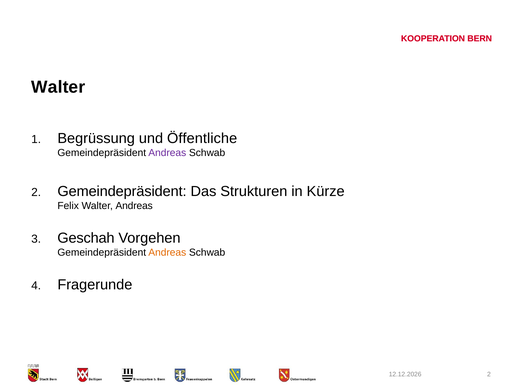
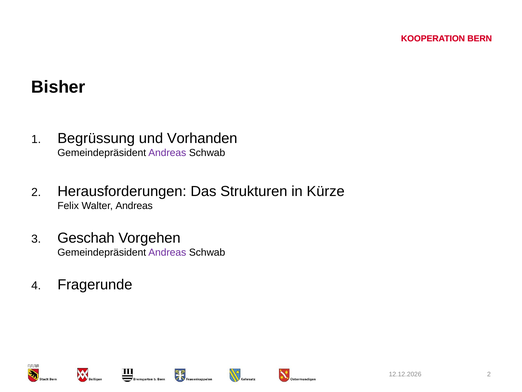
Walter at (58, 87): Walter -> Bisher
Öffentliche: Öffentliche -> Vorhanden
2 Gemeindepräsident: Gemeindepräsident -> Herausforderungen
Andreas at (167, 252) colour: orange -> purple
